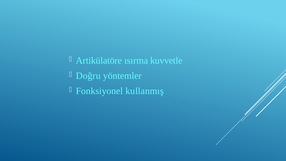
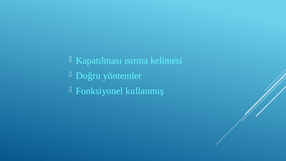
Artikülatöre: Artikülatöre -> Kapatılması
kuvvetle: kuvvetle -> kelimesi
